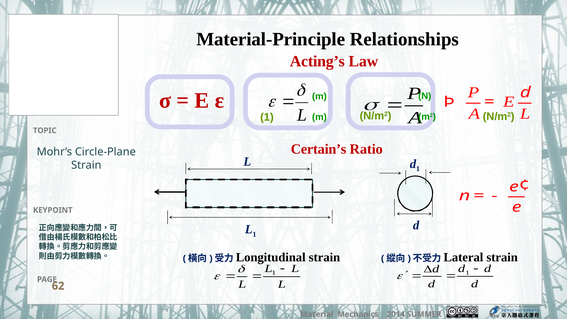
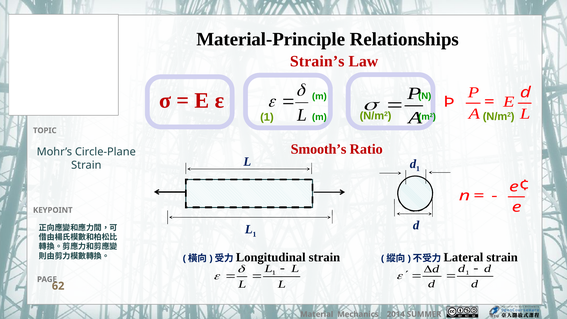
Acting’s: Acting’s -> Strain’s
Certain’s: Certain’s -> Smooth’s
